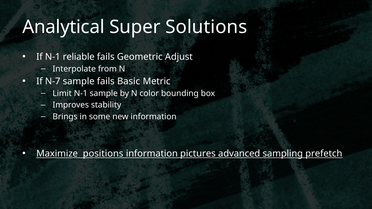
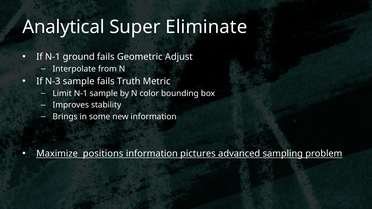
Solutions: Solutions -> Eliminate
reliable: reliable -> ground
N-7: N-7 -> N-3
Basic: Basic -> Truth
prefetch: prefetch -> problem
